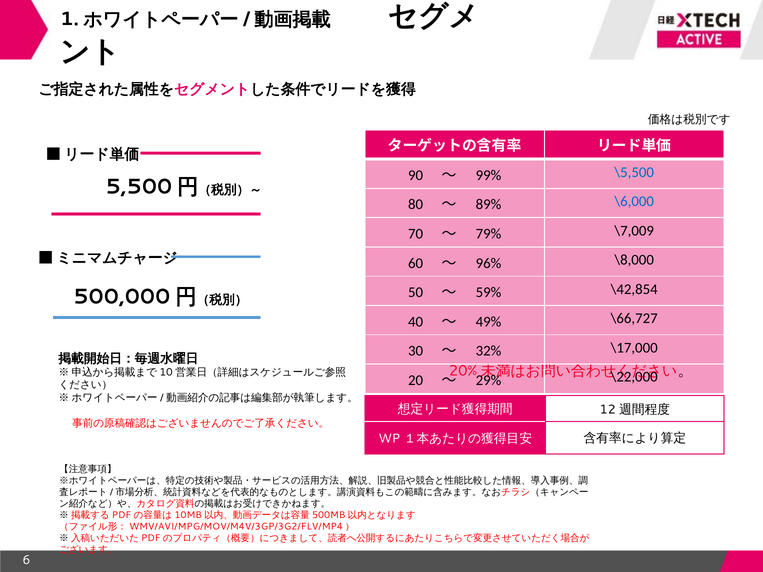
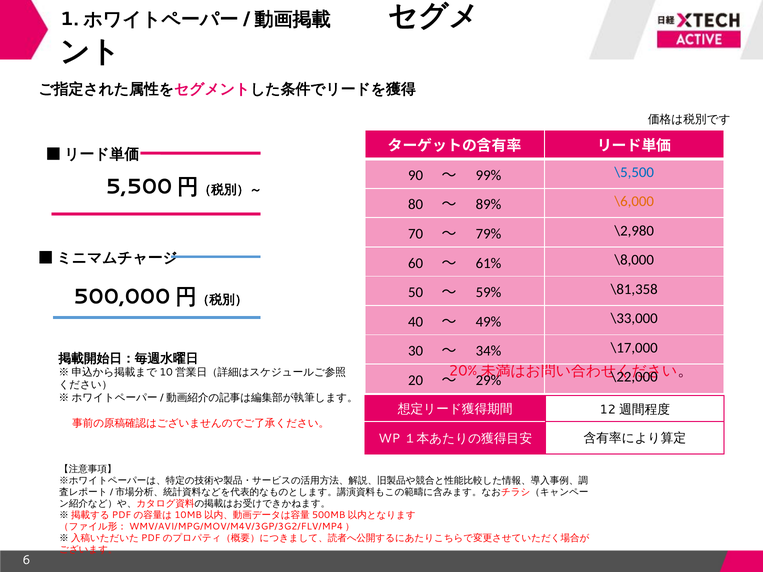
\6,000 colour: blue -> orange
\7,009: \7,009 -> \2,980
96%: 96% -> 61%
\42,854: \42,854 -> \81,358
\66,727: \66,727 -> \33,000
32%: 32% -> 34%
